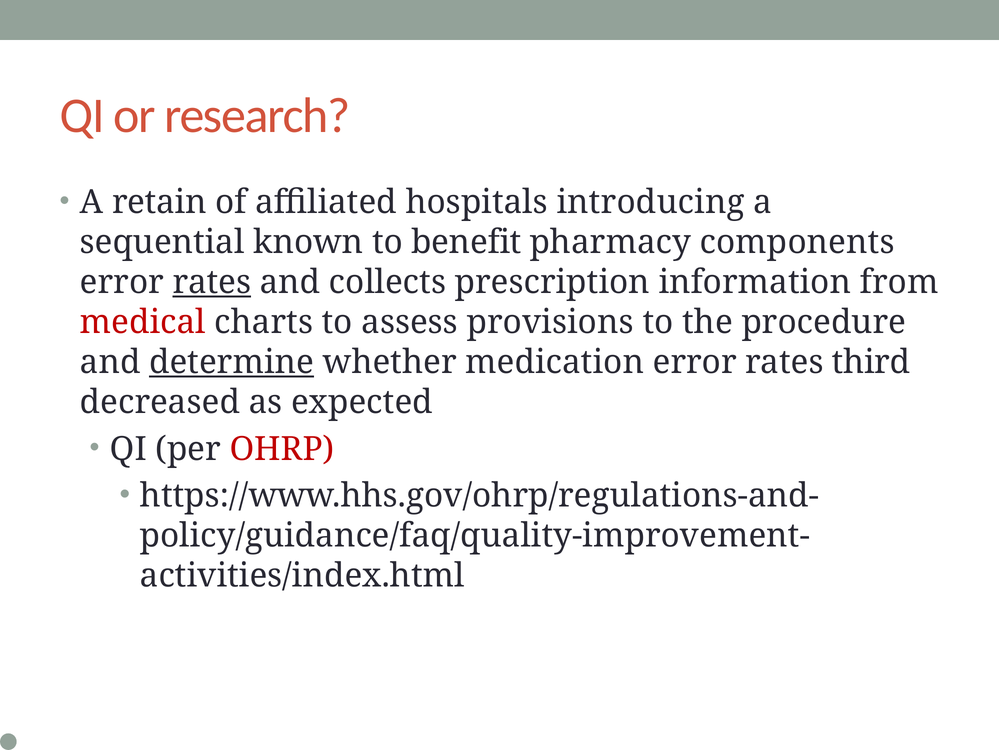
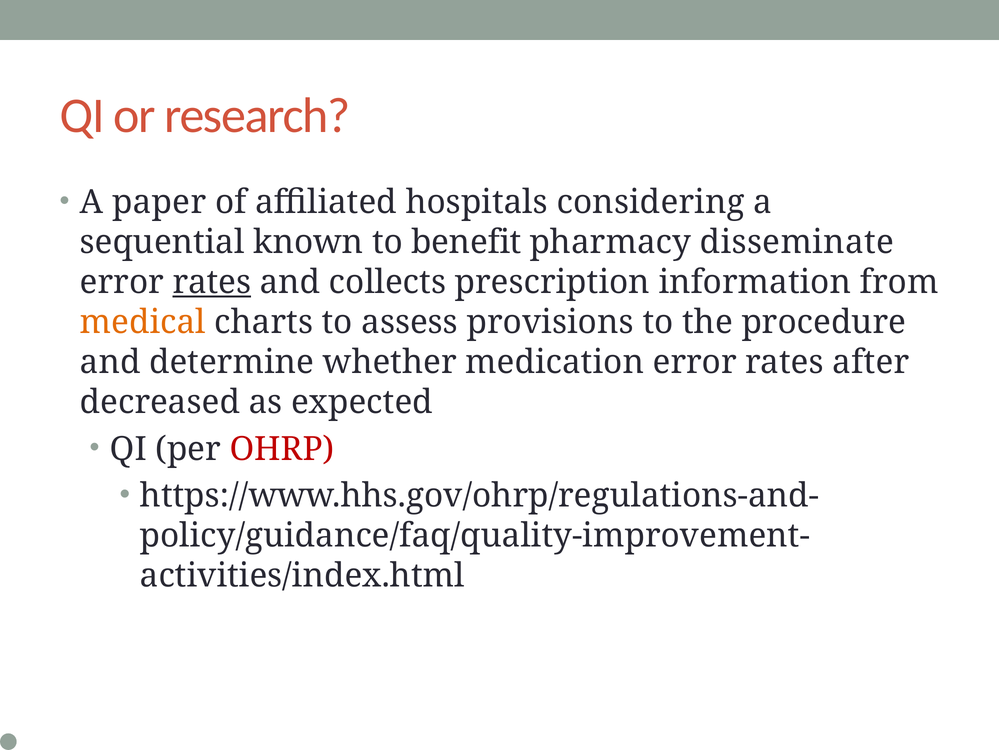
retain: retain -> paper
introducing: introducing -> considering
components: components -> disseminate
medical colour: red -> orange
determine underline: present -> none
third: third -> after
